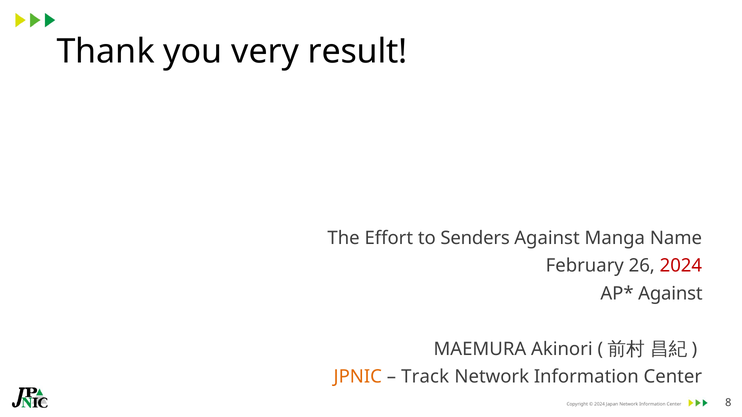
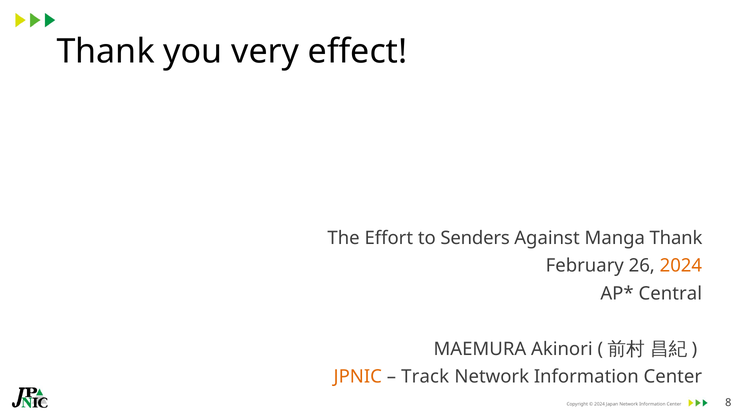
result: result -> effect
Manga Name: Name -> Thank
2024 at (681, 266) colour: red -> orange
Against at (670, 294): Against -> Central
